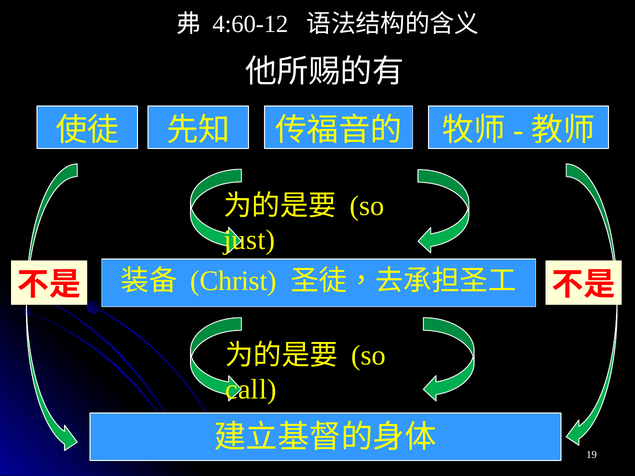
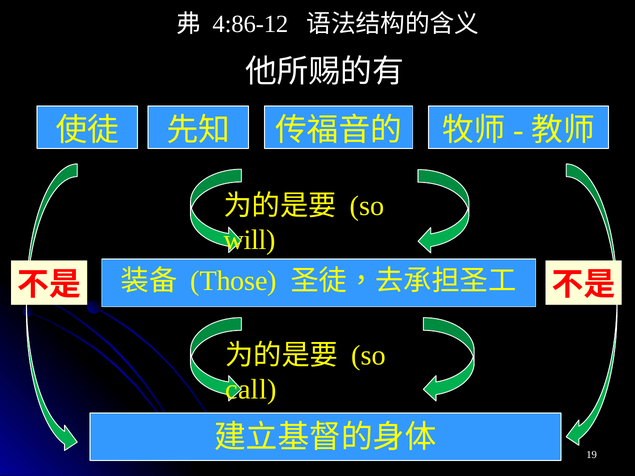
4:60-12: 4:60-12 -> 4:86-12
just: just -> will
Christ: Christ -> Those
